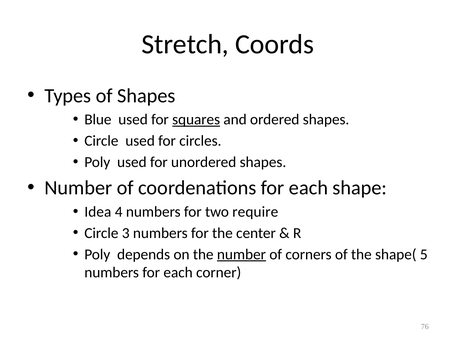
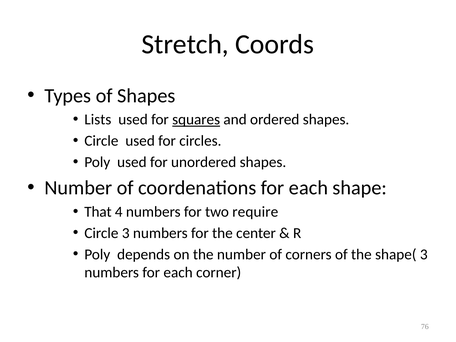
Blue: Blue -> Lists
Idea: Idea -> That
number at (241, 254) underline: present -> none
shape( 5: 5 -> 3
